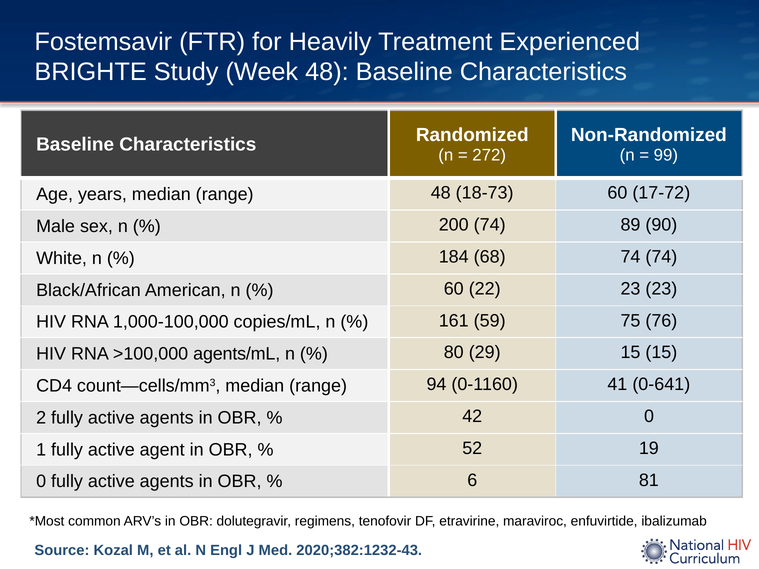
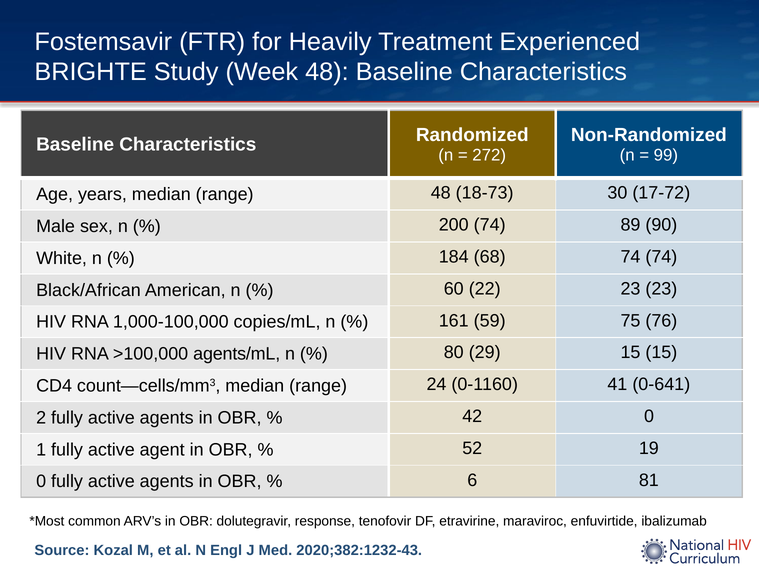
18-73 60: 60 -> 30
94: 94 -> 24
regimens: regimens -> response
